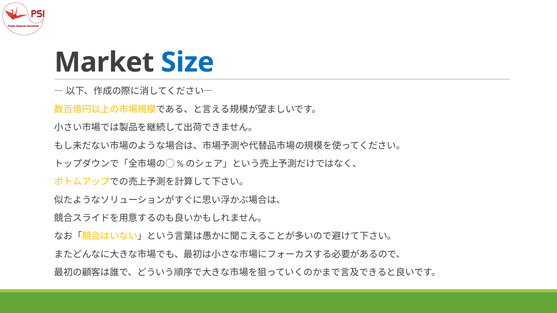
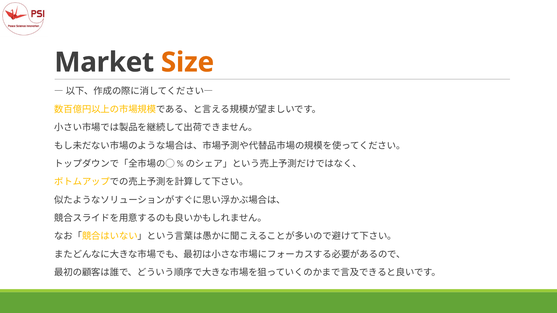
Size colour: blue -> orange
